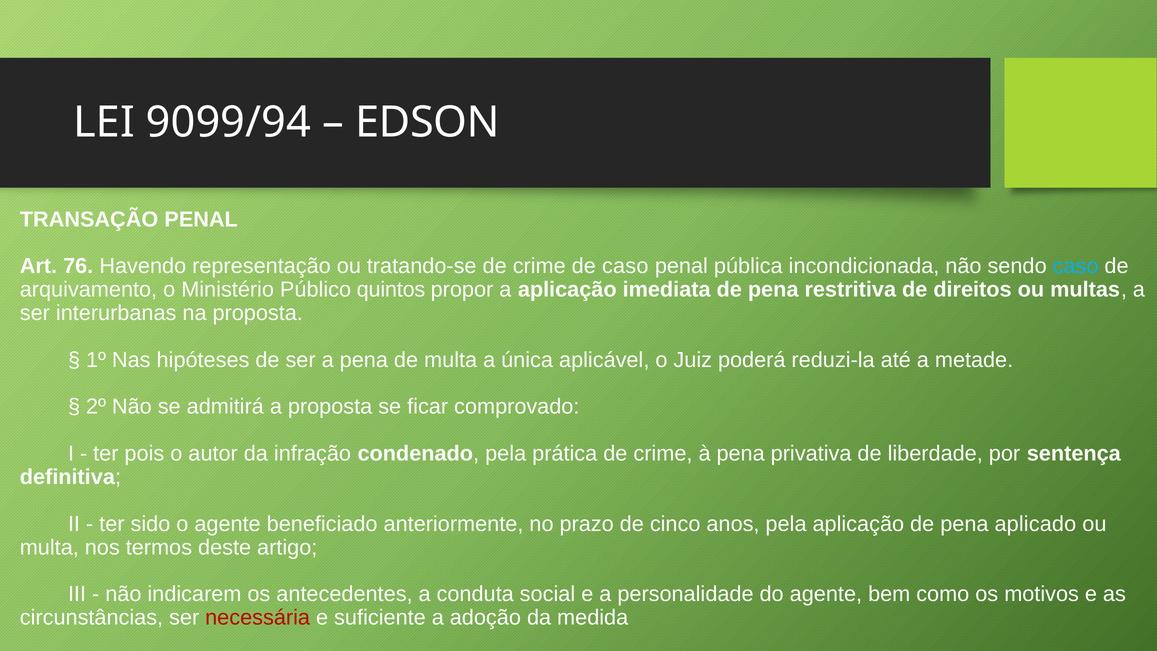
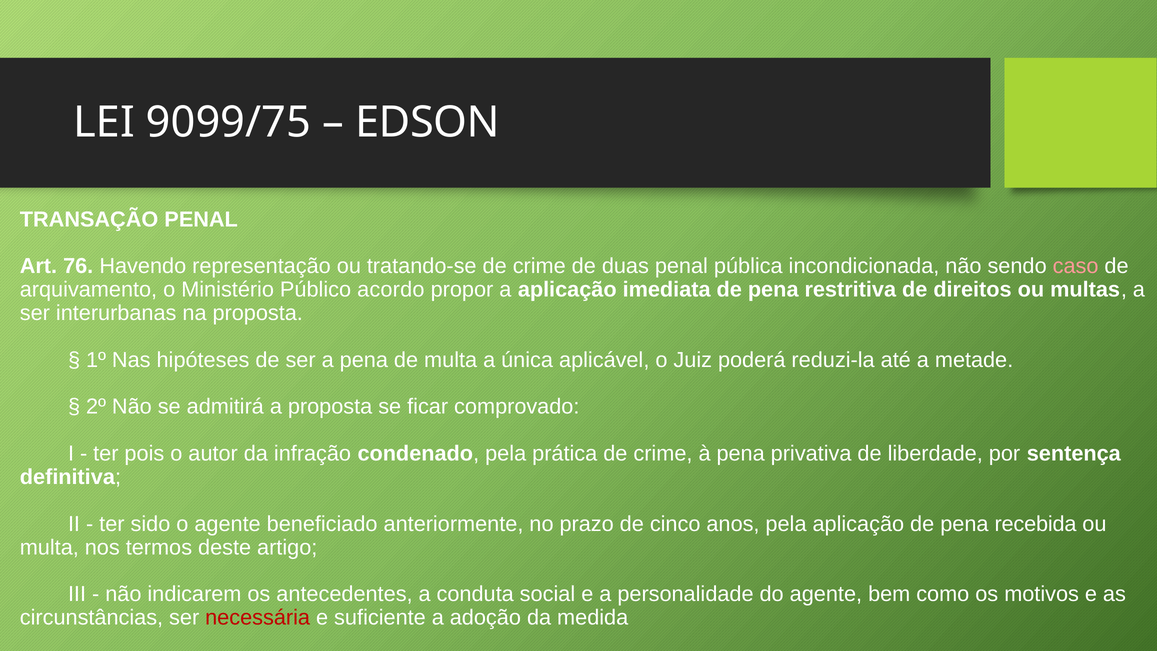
9099/94: 9099/94 -> 9099/75
de caso: caso -> duas
caso at (1076, 266) colour: light blue -> pink
quintos: quintos -> acordo
aplicado: aplicado -> recebida
